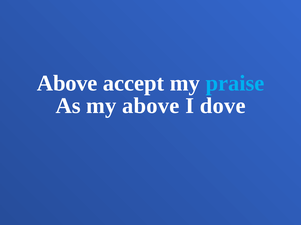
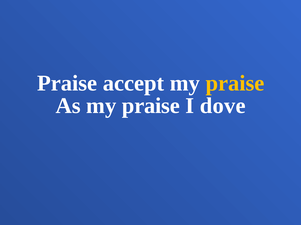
Above at (67, 84): Above -> Praise
praise at (235, 84) colour: light blue -> yellow
As my above: above -> praise
